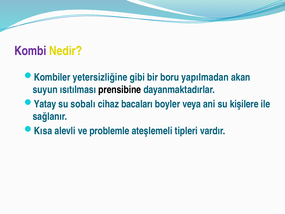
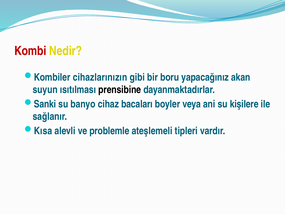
Kombi colour: purple -> red
yetersizliğine: yetersizliğine -> cihazlarınızın
yapılmadan: yapılmadan -> yapacağınız
Yatay: Yatay -> Sanki
sobalı: sobalı -> banyo
